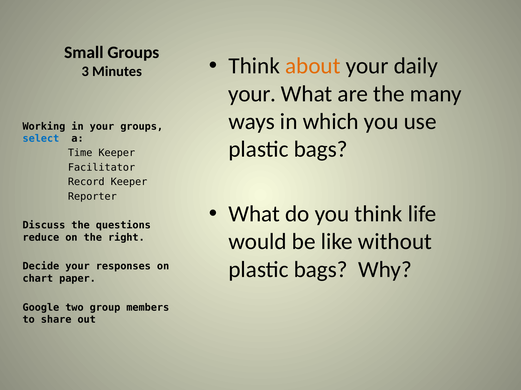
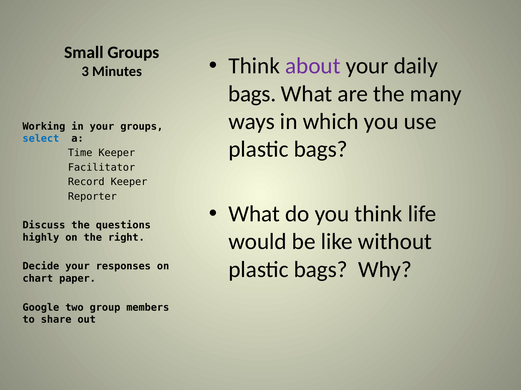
about colour: orange -> purple
your at (252, 94): your -> bags
reduce: reduce -> highly
